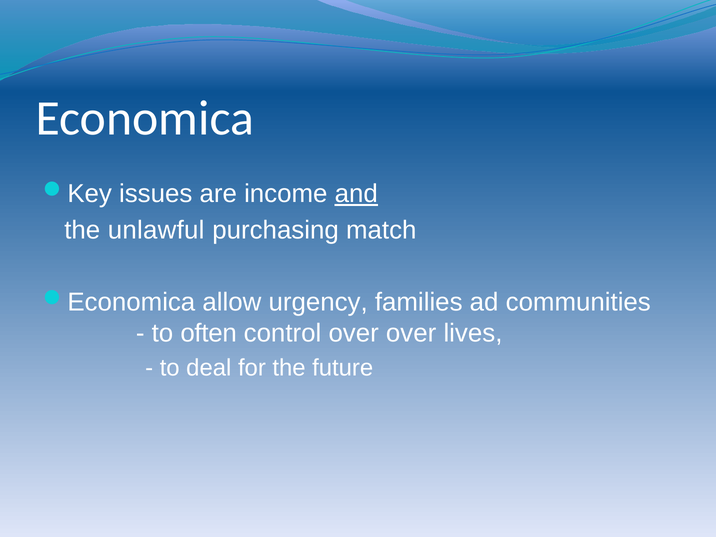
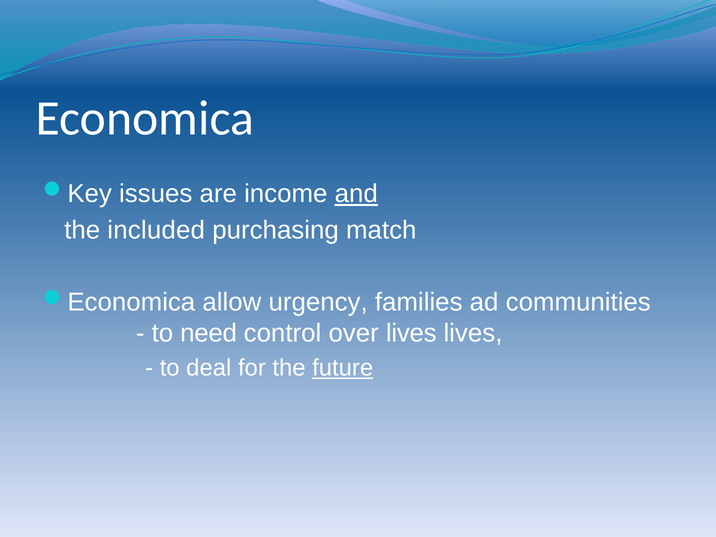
unlawful: unlawful -> included
often: often -> need
over over: over -> lives
future underline: none -> present
